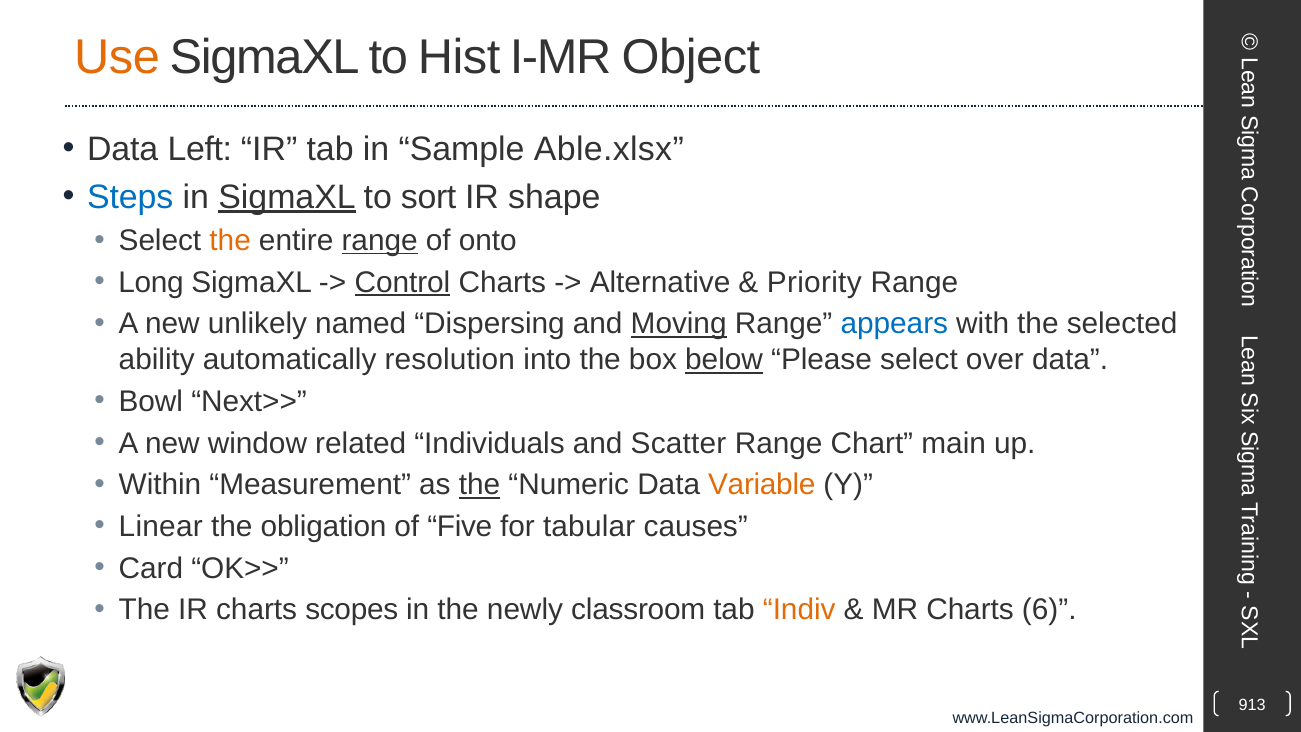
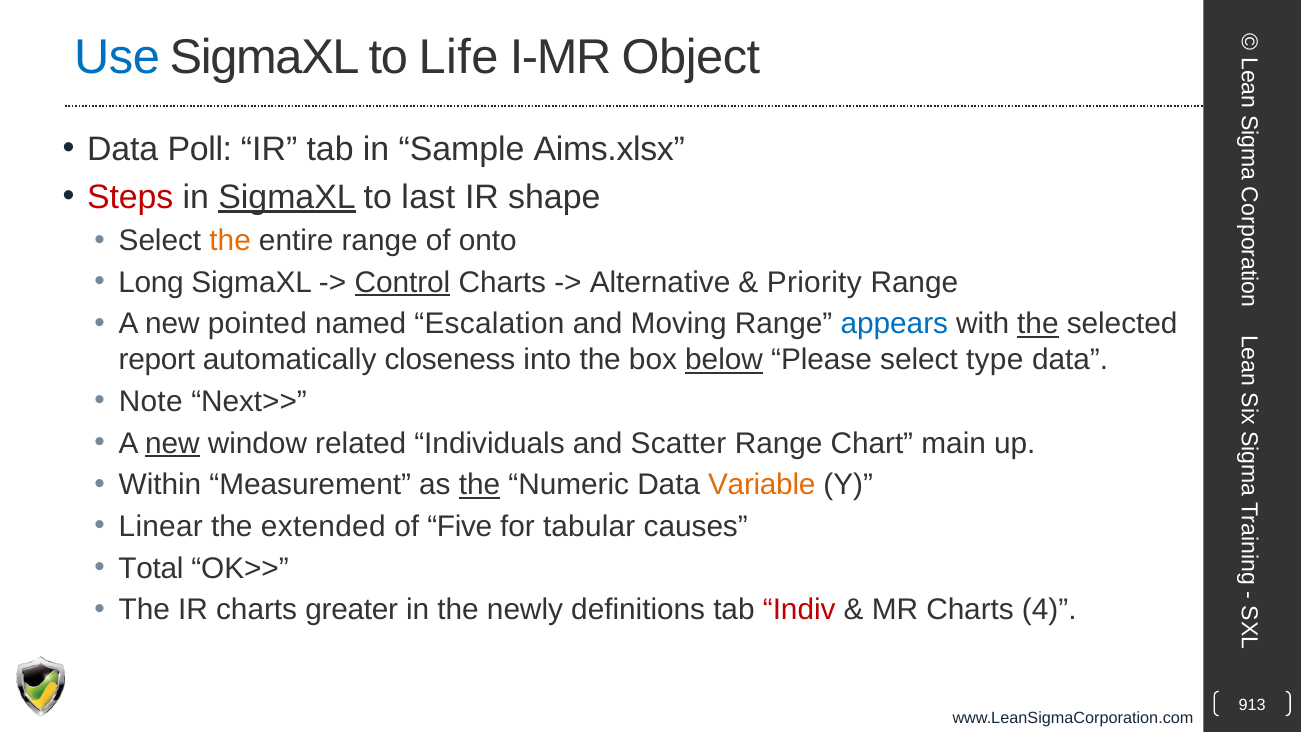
Use colour: orange -> blue
Hist: Hist -> Life
Left: Left -> Poll
Able.xlsx: Able.xlsx -> Aims.xlsx
Steps colour: blue -> red
sort: sort -> last
range at (380, 241) underline: present -> none
unlikely: unlikely -> pointed
Dispersing: Dispersing -> Escalation
Moving underline: present -> none
the at (1038, 324) underline: none -> present
ability: ability -> report
resolution: resolution -> closeness
over: over -> type
Bowl: Bowl -> Note
new at (172, 443) underline: none -> present
obligation: obligation -> extended
Card: Card -> Total
scopes: scopes -> greater
classroom: classroom -> definitions
Indiv colour: orange -> red
6: 6 -> 4
